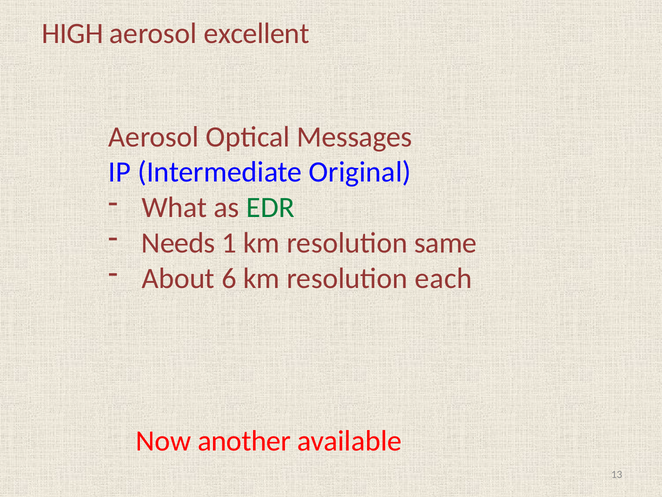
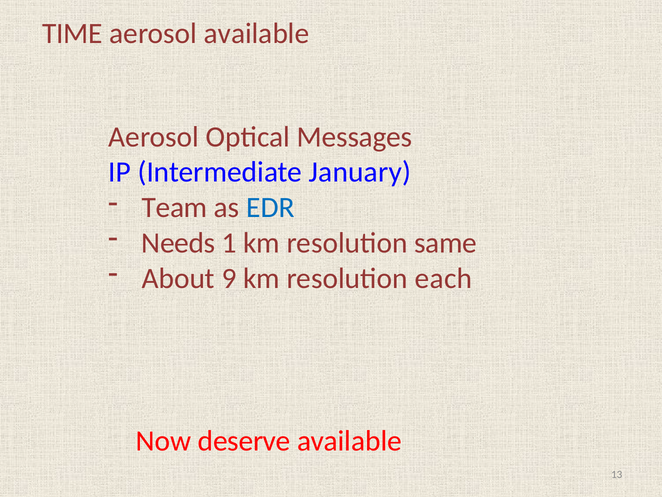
HIGH: HIGH -> TIME
aerosol excellent: excellent -> available
Original: Original -> January
What: What -> Team
EDR colour: green -> blue
6: 6 -> 9
another: another -> deserve
